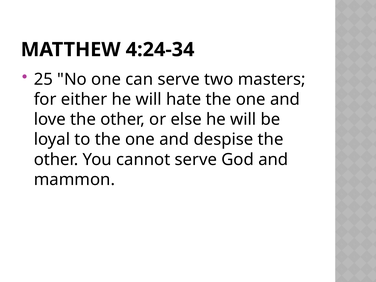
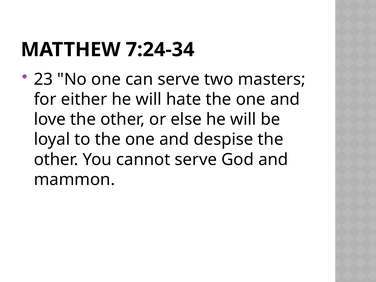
4:24-34: 4:24-34 -> 7:24-34
25: 25 -> 23
